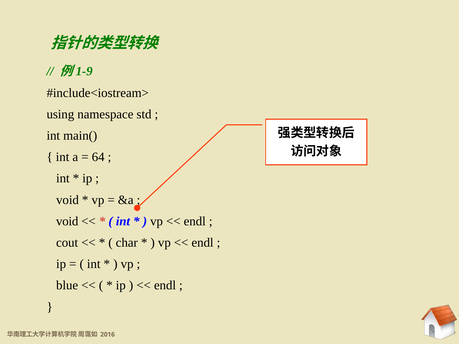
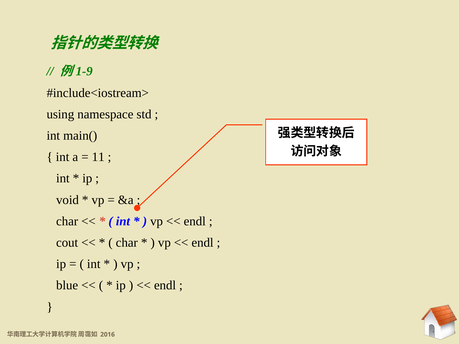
64: 64 -> 11
void at (67, 221): void -> char
